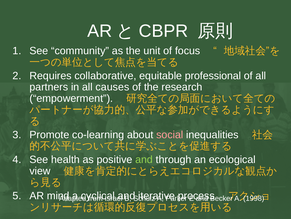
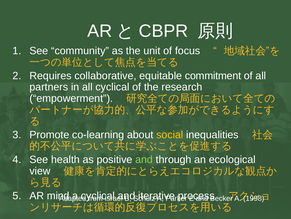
professional: professional -> commitment
all causes: causes -> cyclical
social colour: pink -> yellow
